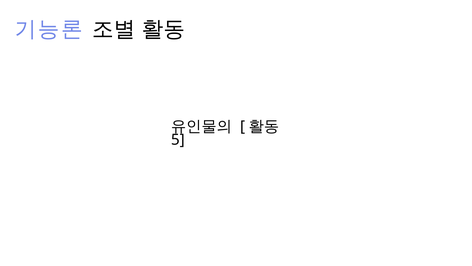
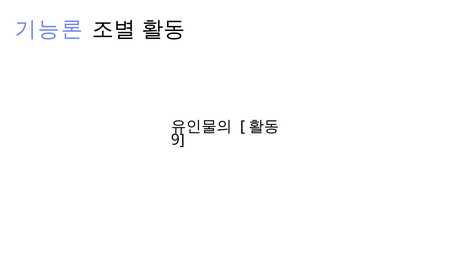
5: 5 -> 9
